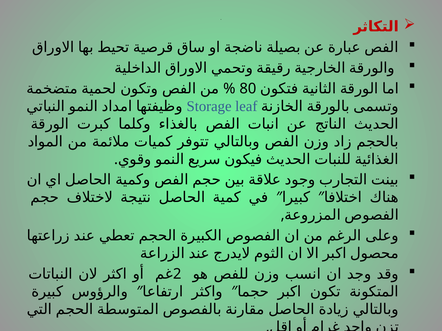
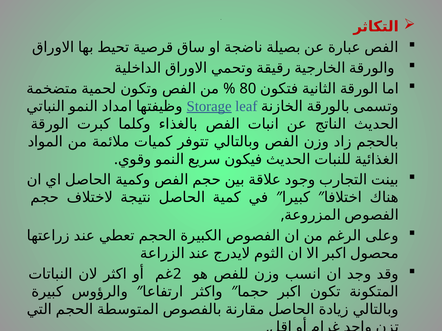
Storage underline: none -> present
